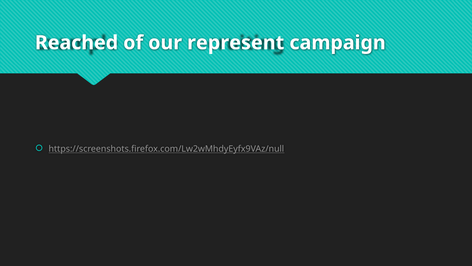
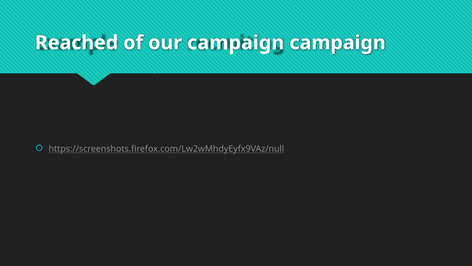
our represent: represent -> campaign
